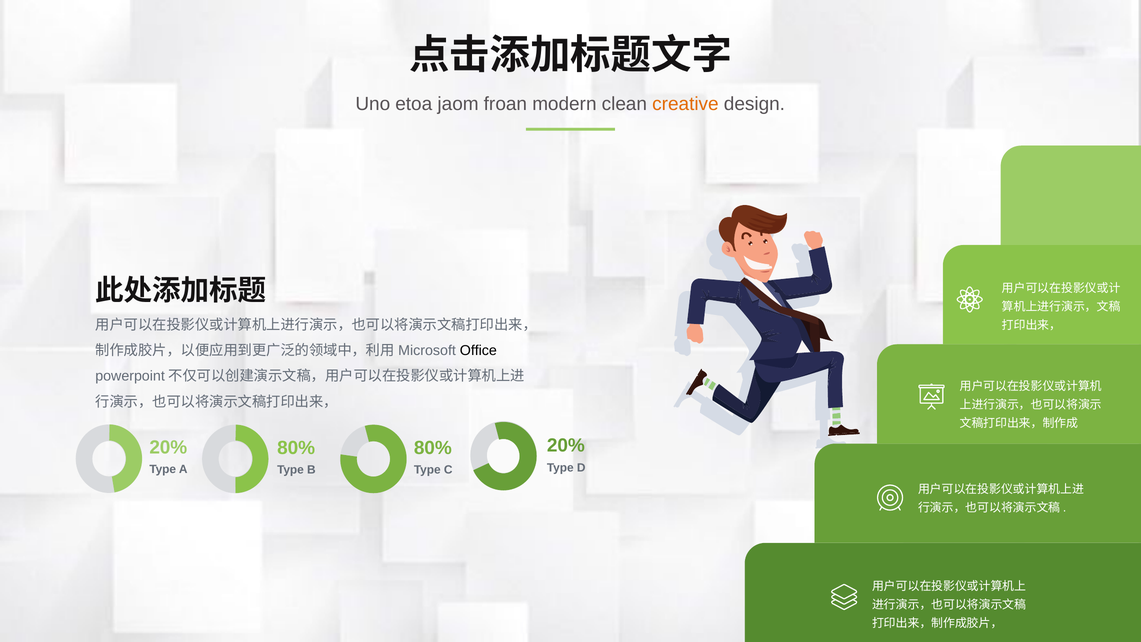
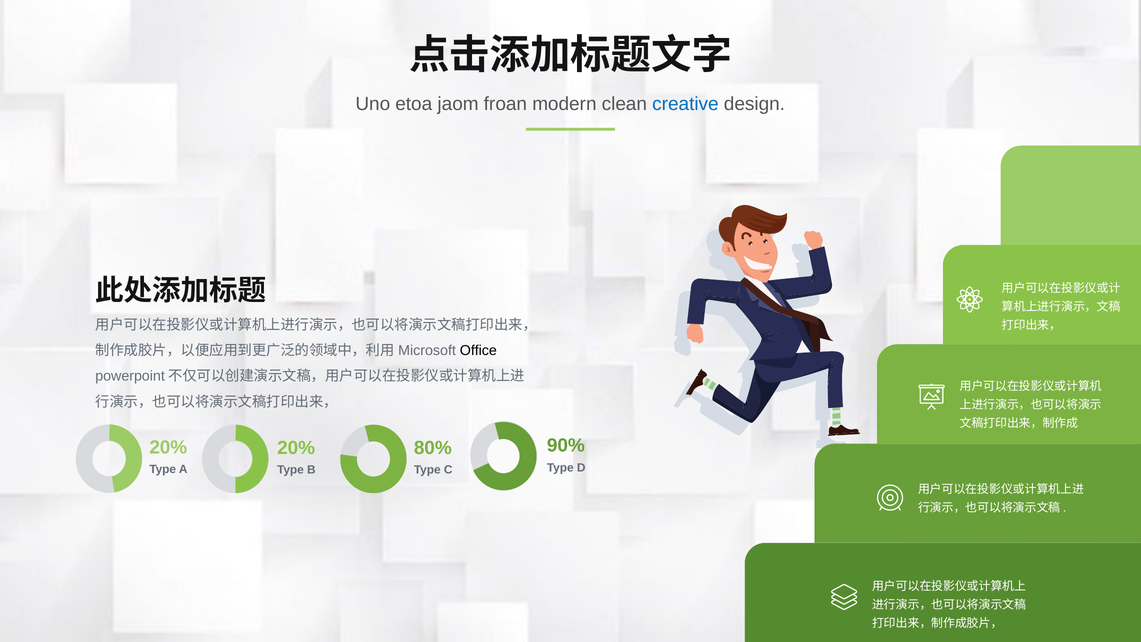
creative colour: orange -> blue
20% at (566, 446): 20% -> 90%
80% at (296, 448): 80% -> 20%
